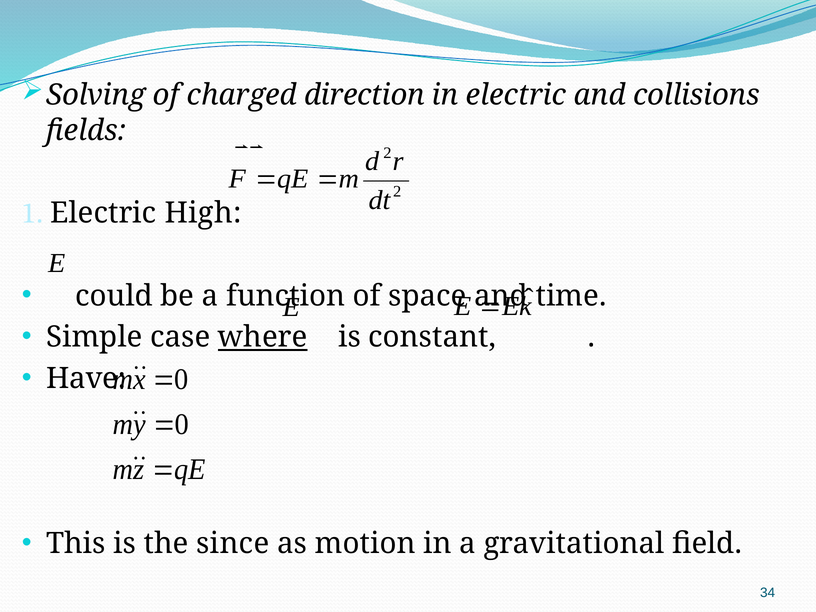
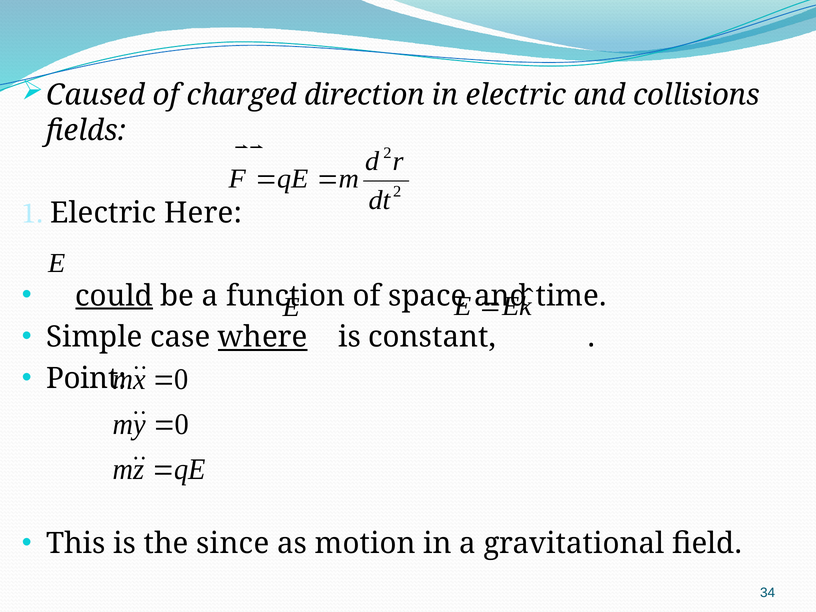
Solving: Solving -> Caused
High: High -> Here
could underline: none -> present
Have: Have -> Point
